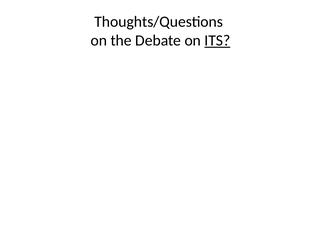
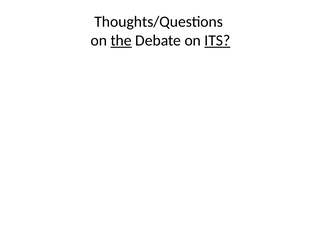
the underline: none -> present
